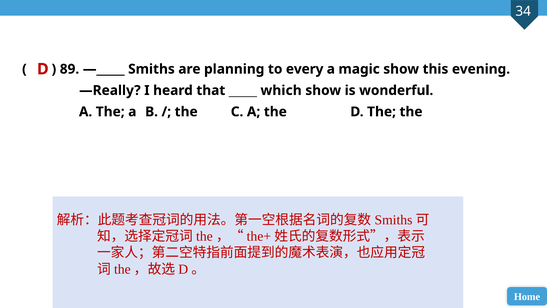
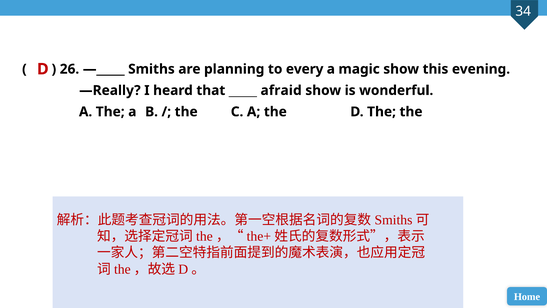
89: 89 -> 26
which: which -> afraid
